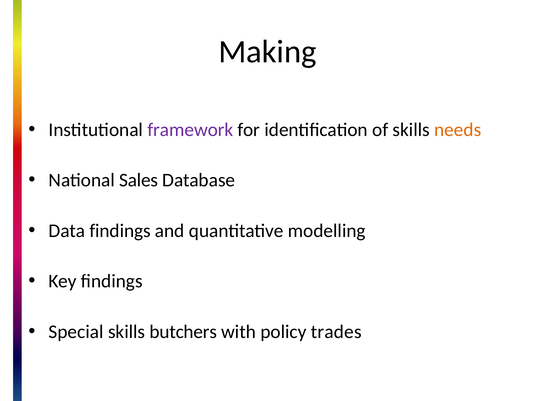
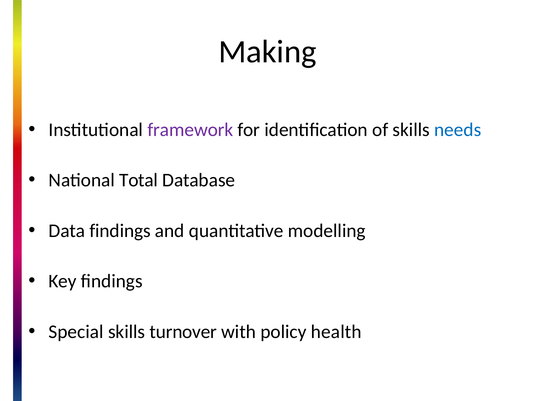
needs colour: orange -> blue
Sales: Sales -> Total
butchers: butchers -> turnover
trades: trades -> health
